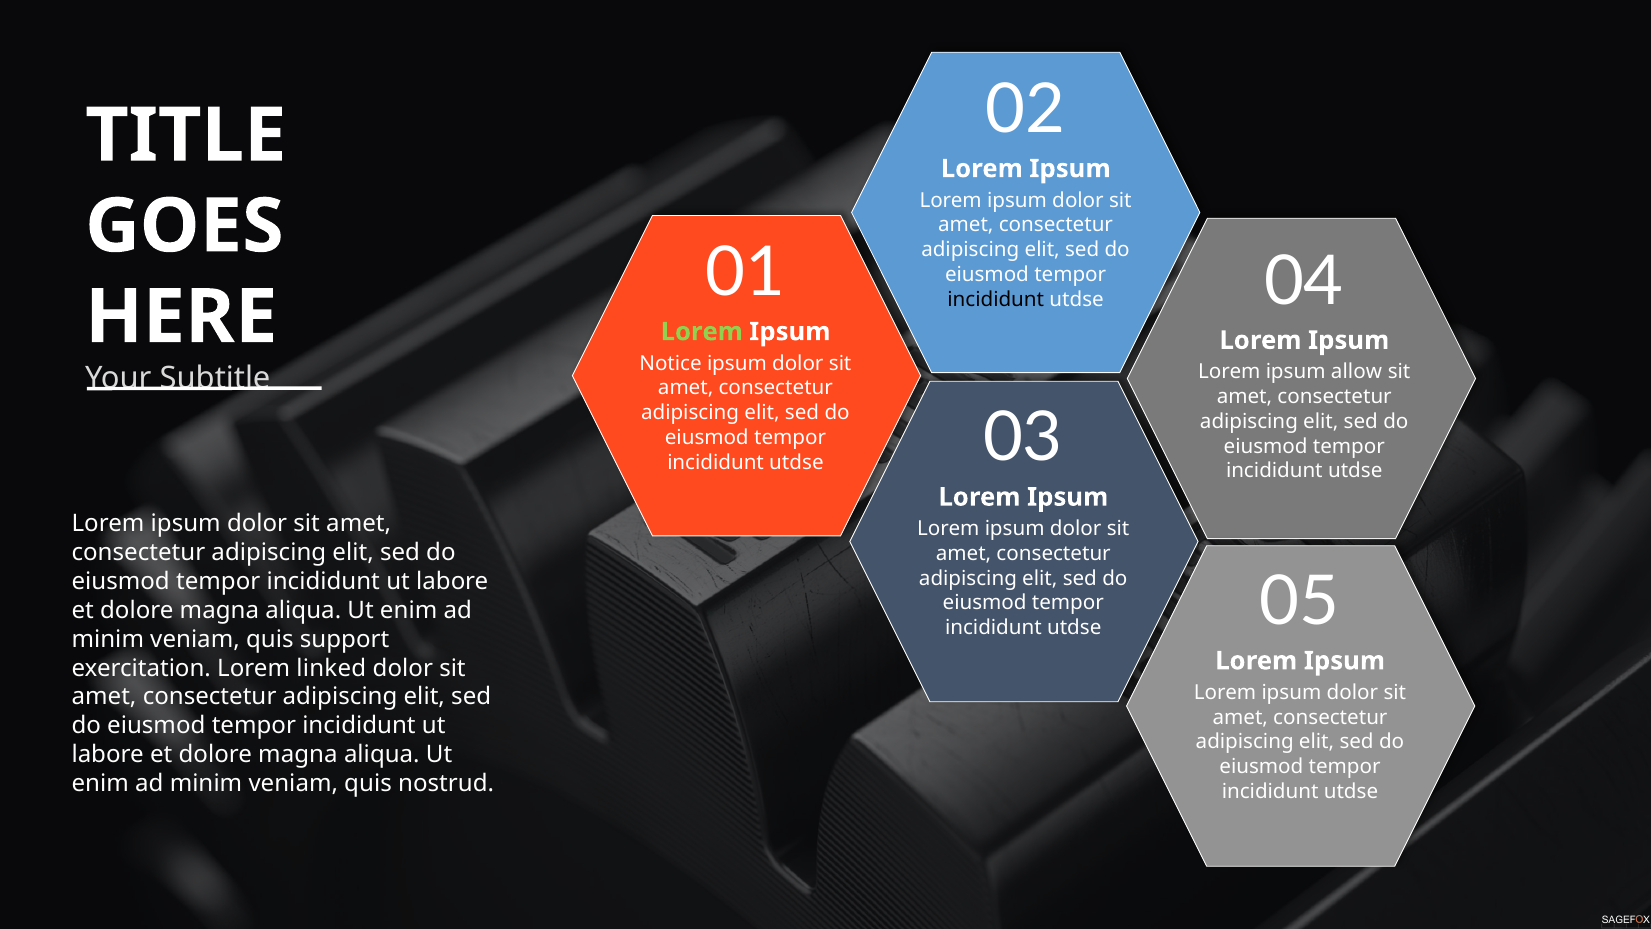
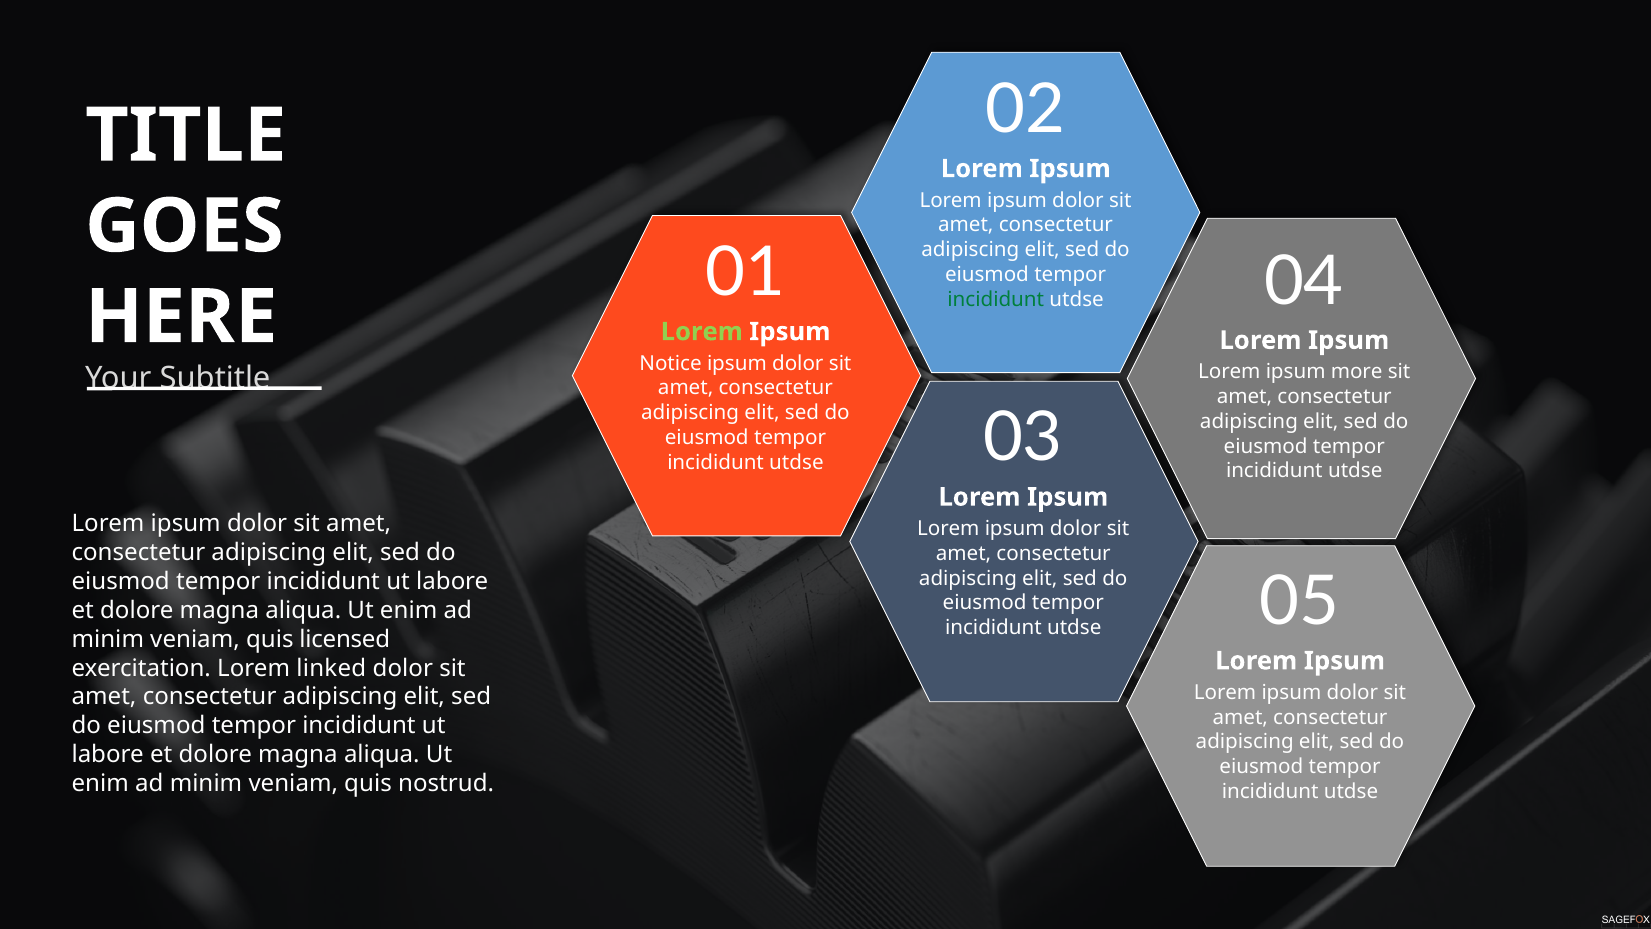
incididunt at (996, 299) colour: black -> green
allow: allow -> more
support: support -> licensed
